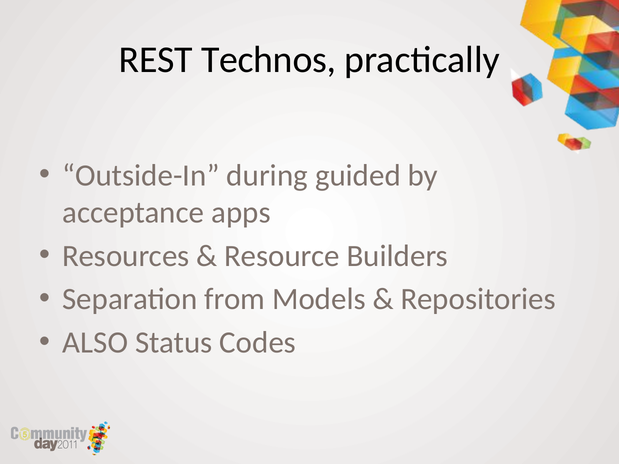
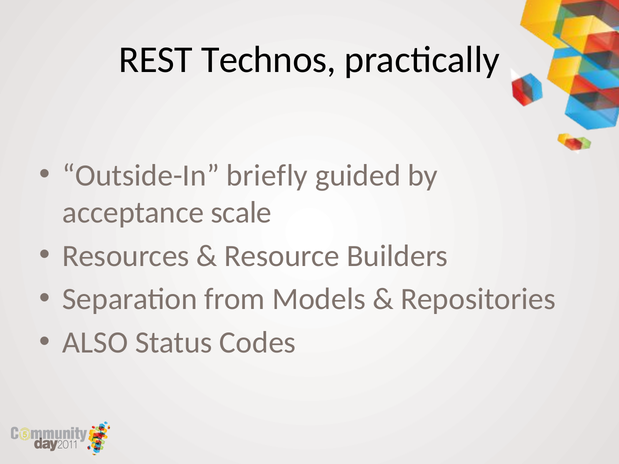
during: during -> briefly
apps: apps -> scale
